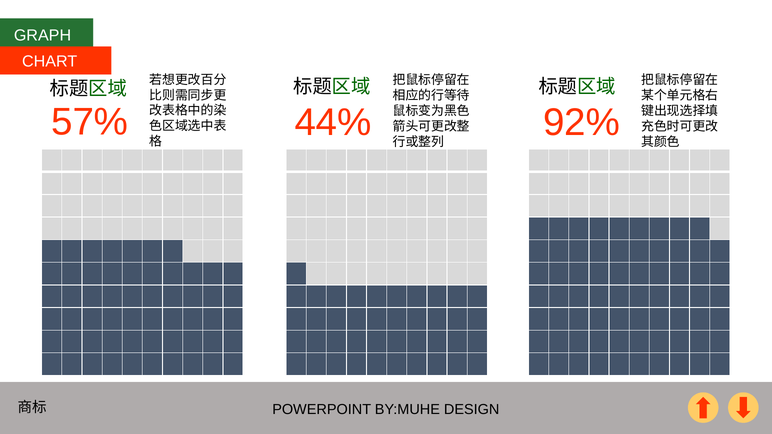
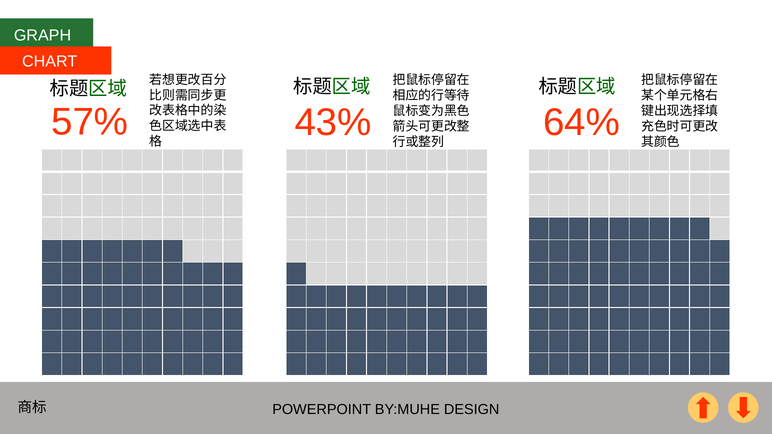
44%: 44% -> 43%
92%: 92% -> 64%
